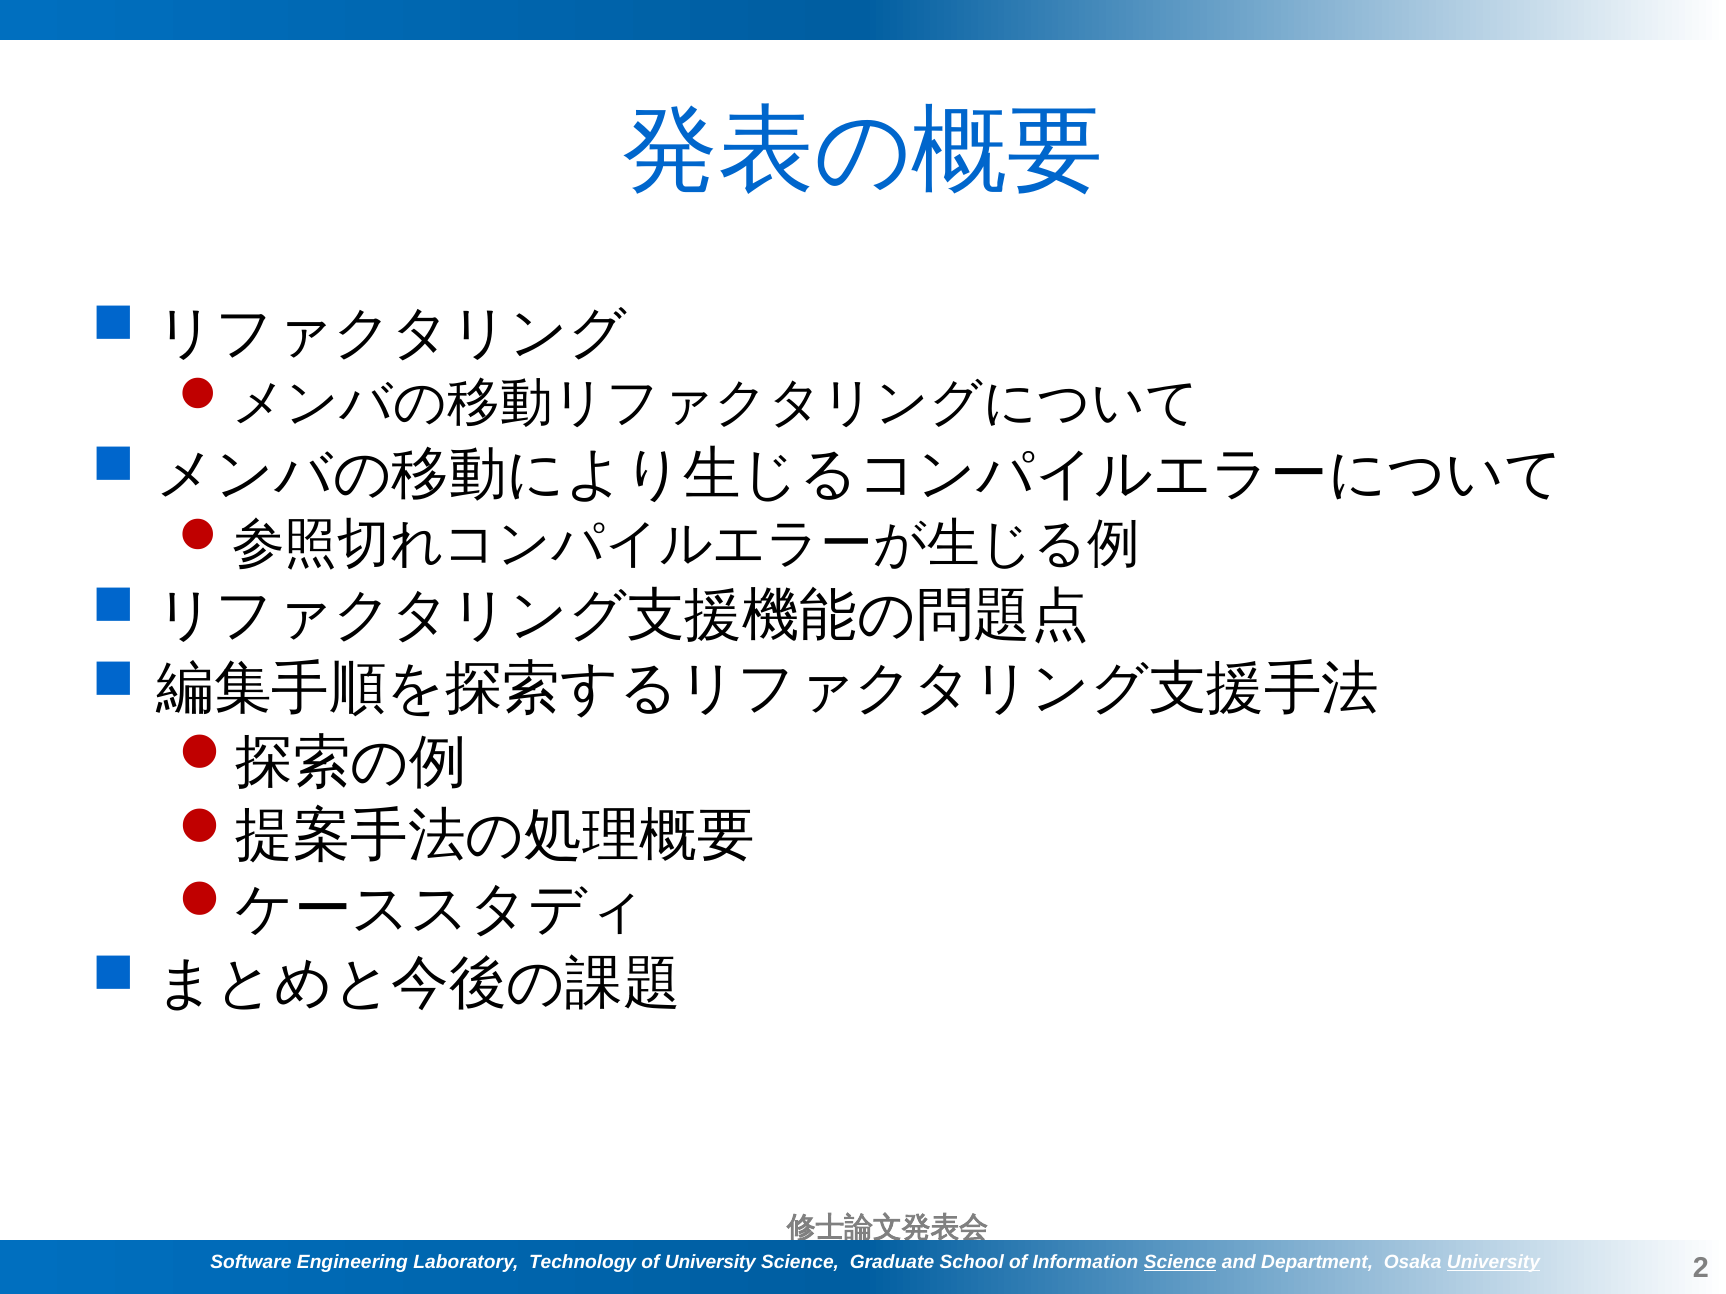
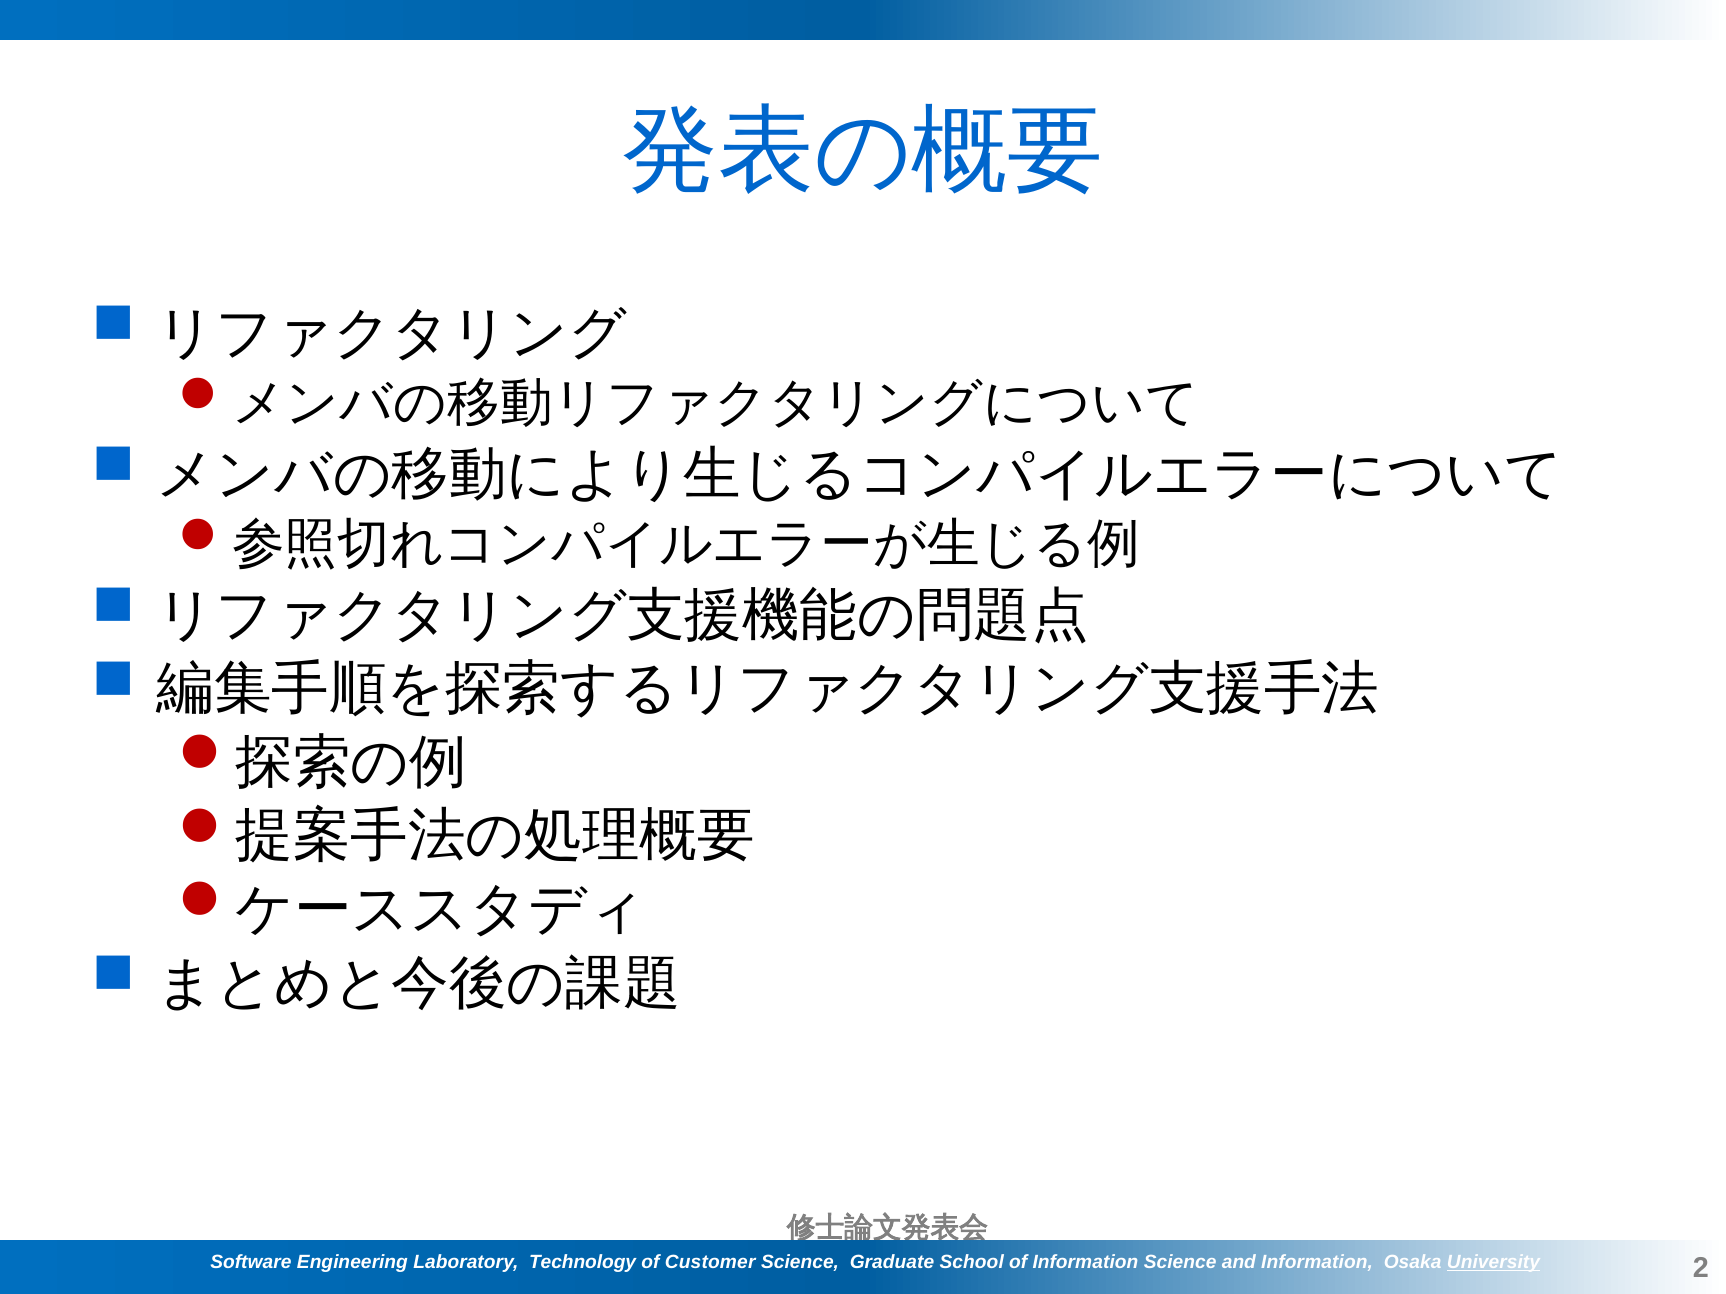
of University: University -> Customer
Science at (1180, 1263) underline: present -> none
and Department: Department -> Information
